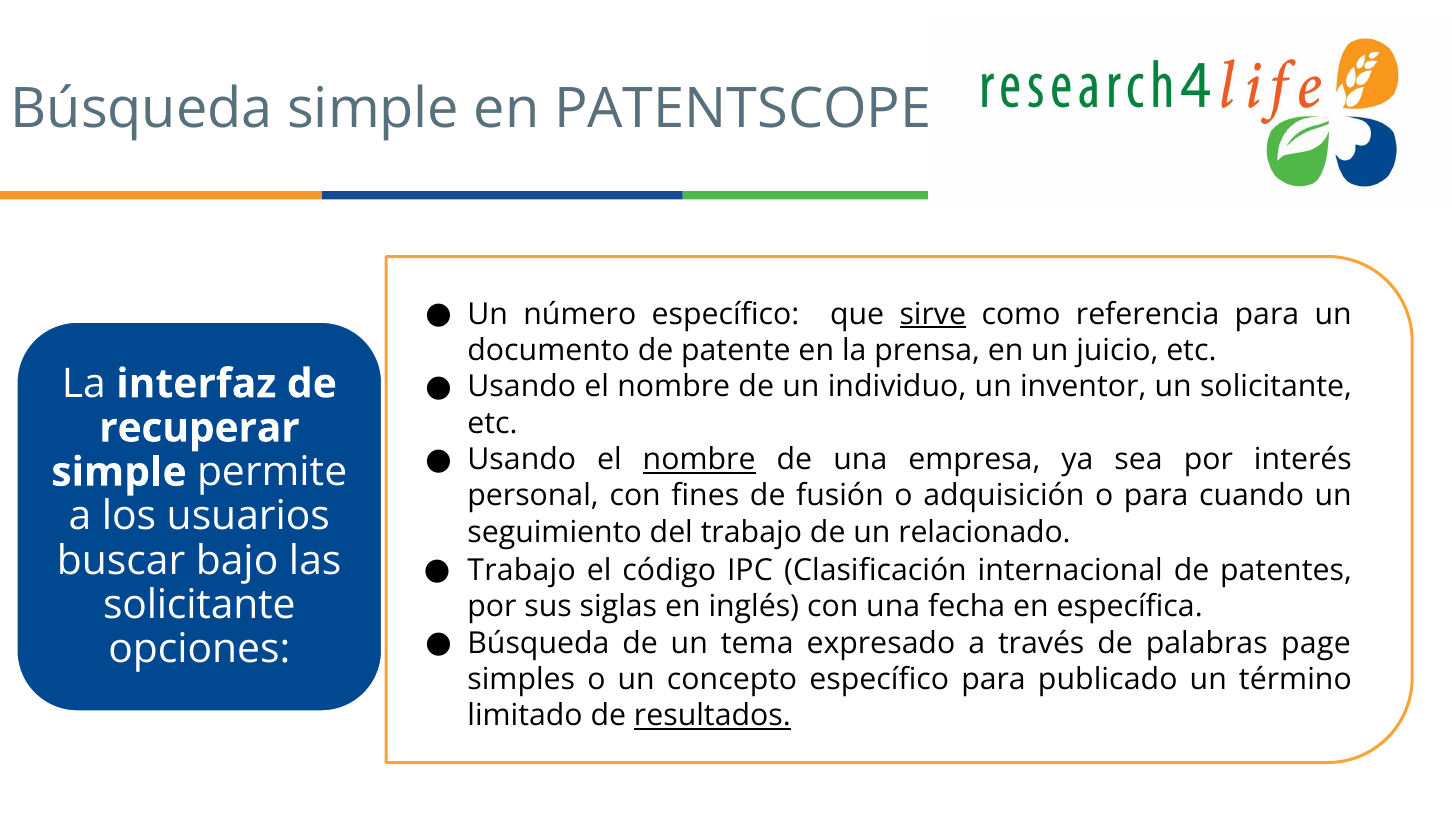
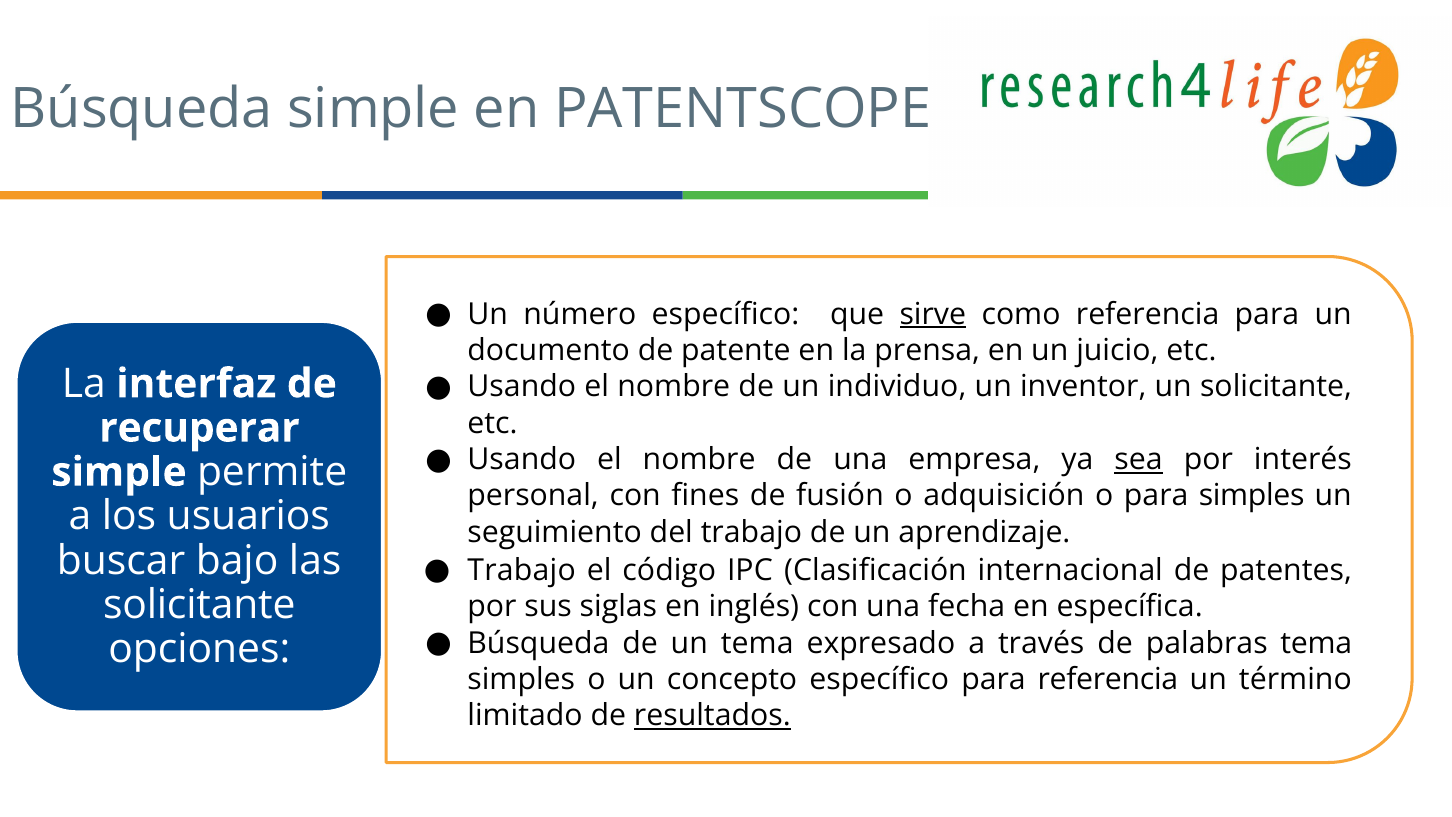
nombre at (699, 459) underline: present -> none
sea underline: none -> present
para cuando: cuando -> simples
relacionado: relacionado -> aprendizaje
palabras page: page -> tema
para publicado: publicado -> referencia
